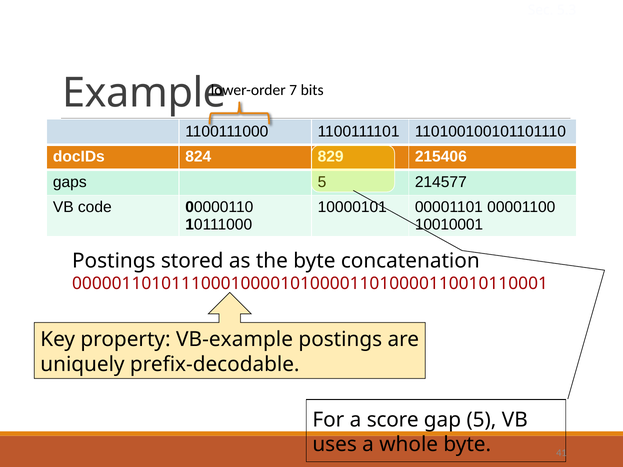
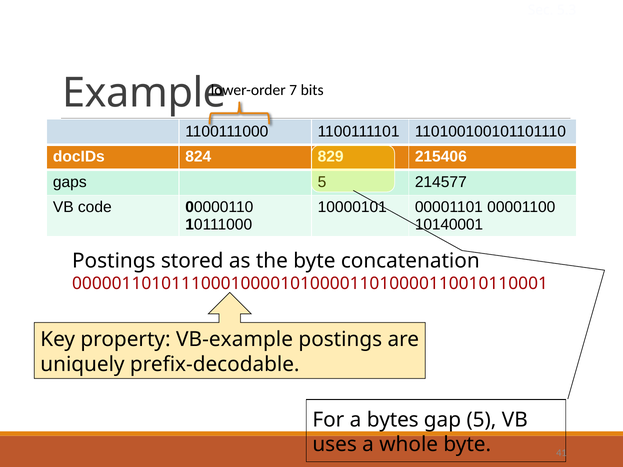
10010001: 10010001 -> 10140001
score: score -> bytes
